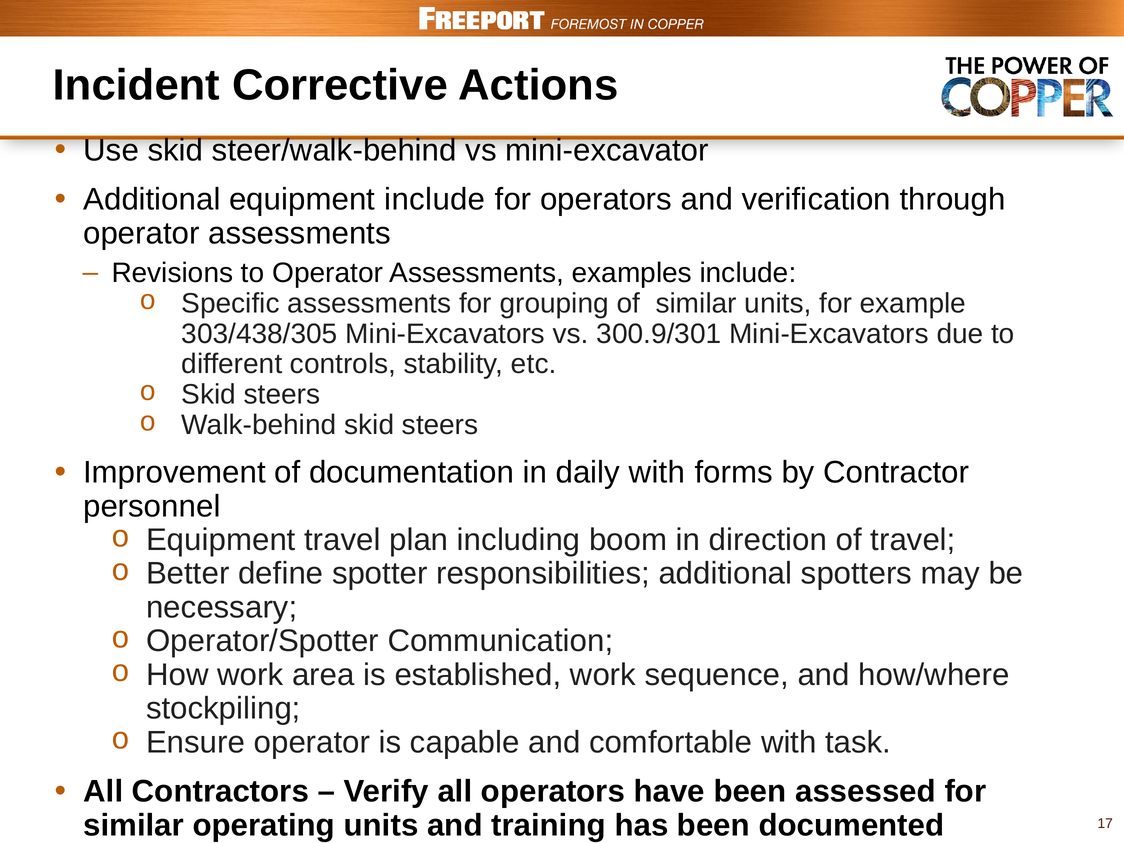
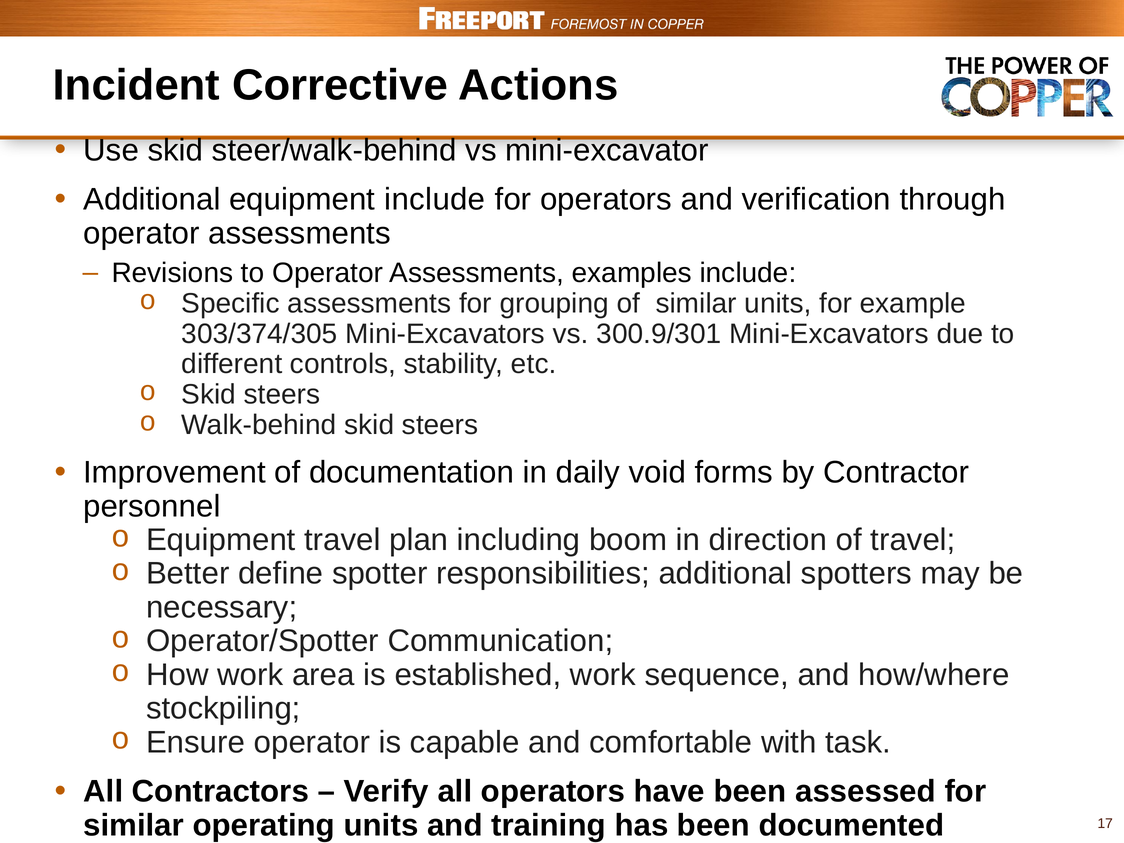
303/438/305: 303/438/305 -> 303/374/305
daily with: with -> void
